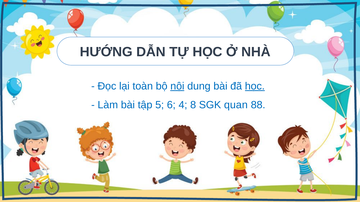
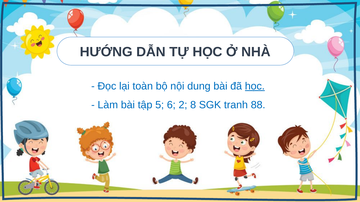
nội underline: present -> none
4: 4 -> 2
quan: quan -> tranh
